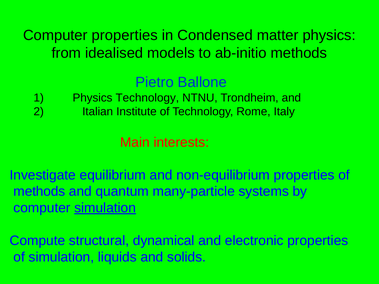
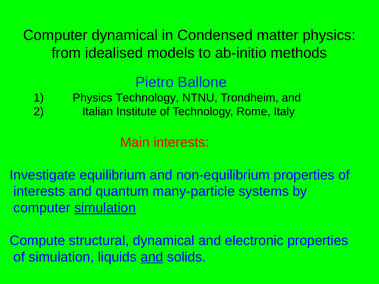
Computer properties: properties -> dynamical
methods at (39, 192): methods -> interests
and at (152, 257) underline: none -> present
